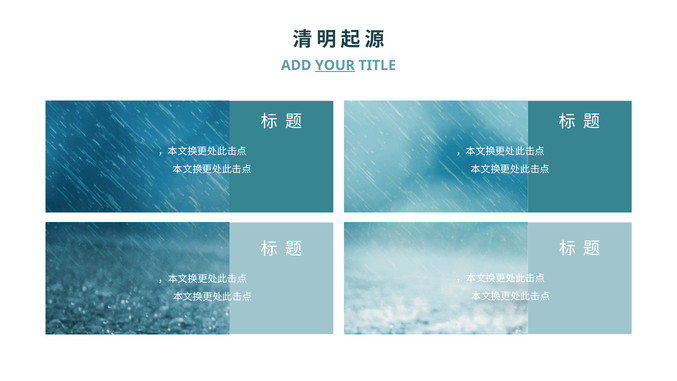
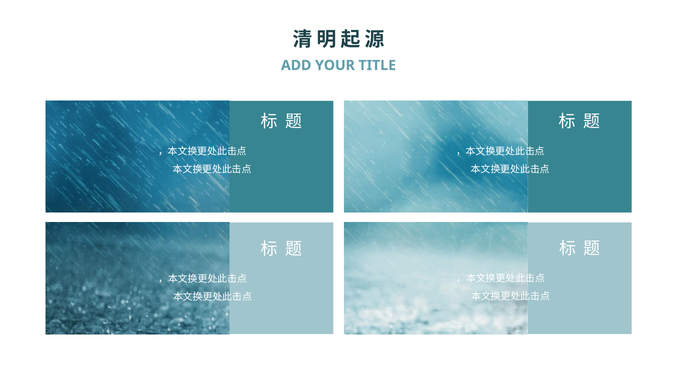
YOUR underline: present -> none
